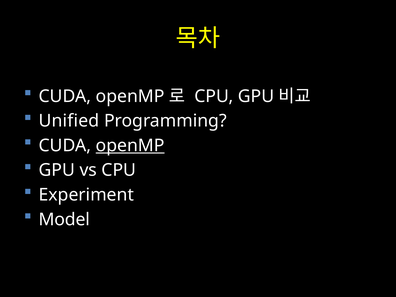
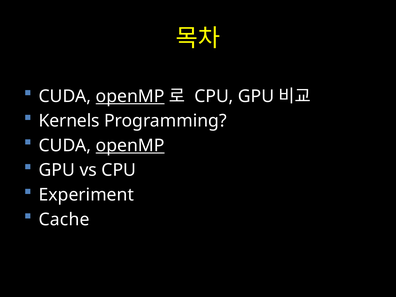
openMP at (130, 96) underline: none -> present
Unified: Unified -> Kernels
Model: Model -> Cache
